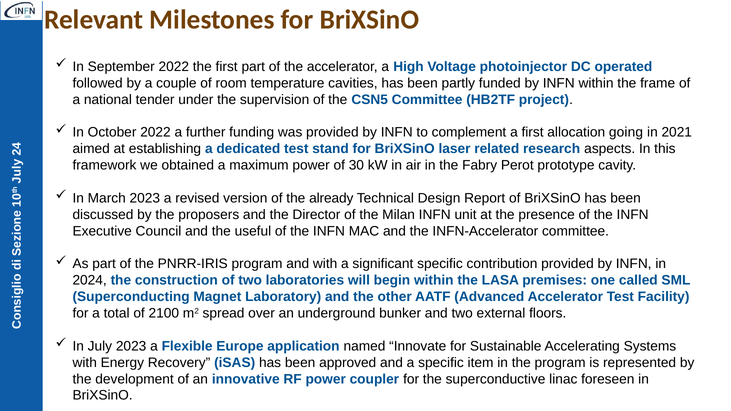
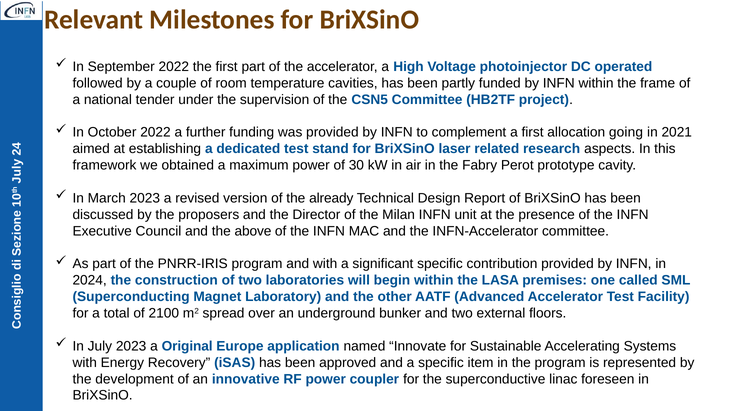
useful: useful -> above
Flexible: Flexible -> Original
